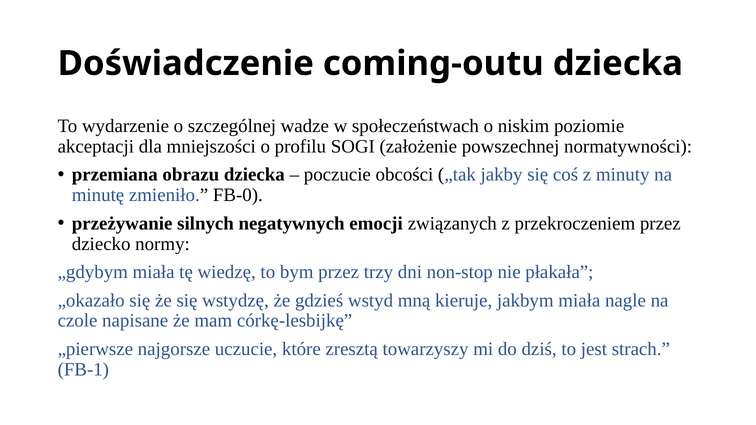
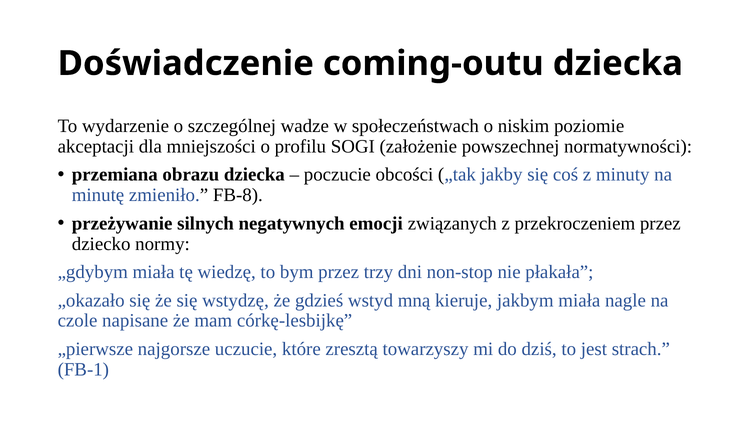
FB-0: FB-0 -> FB-8
